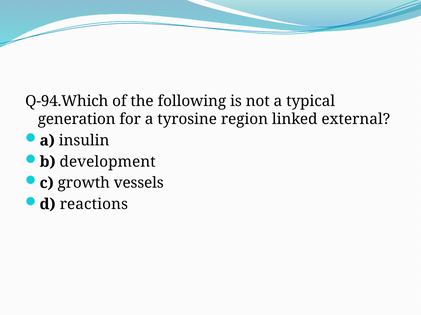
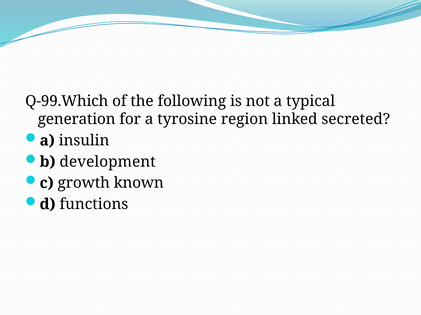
Q-94.Which: Q-94.Which -> Q-99.Which
external: external -> secreted
vessels: vessels -> known
reactions: reactions -> functions
